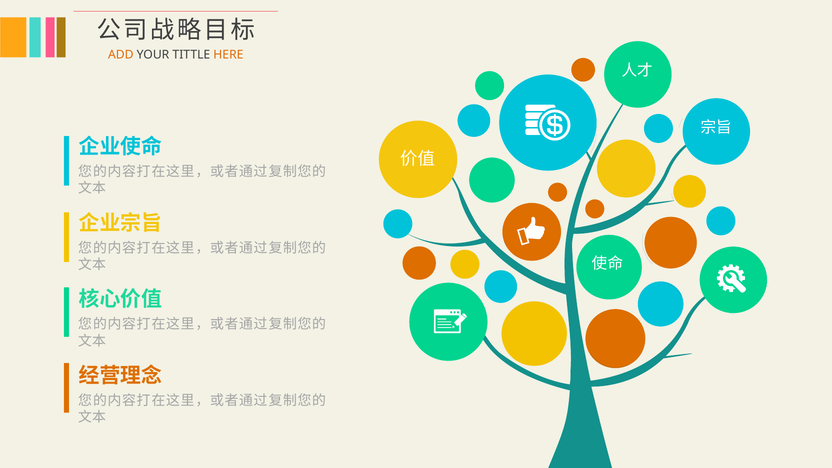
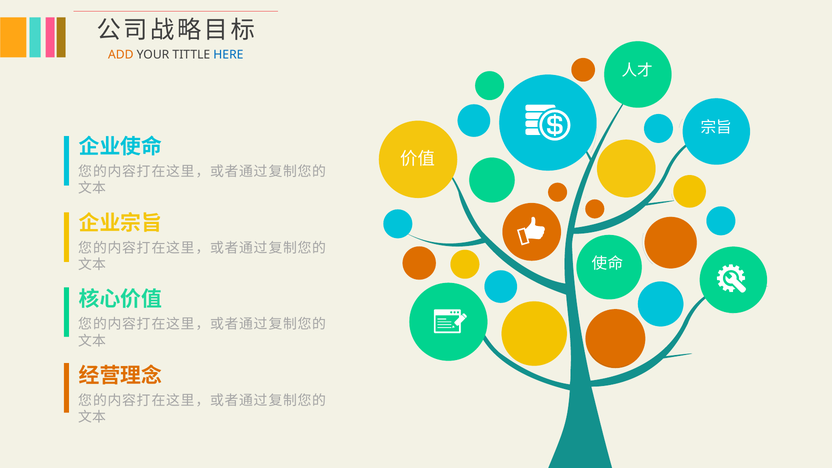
HERE colour: orange -> blue
